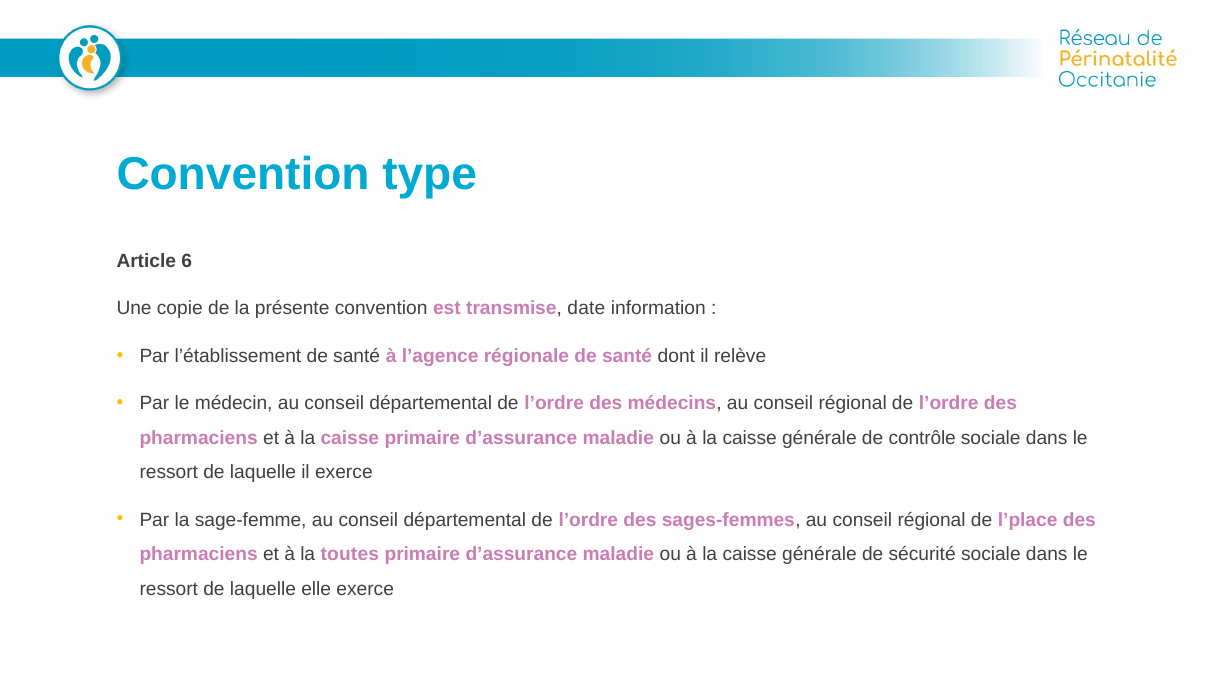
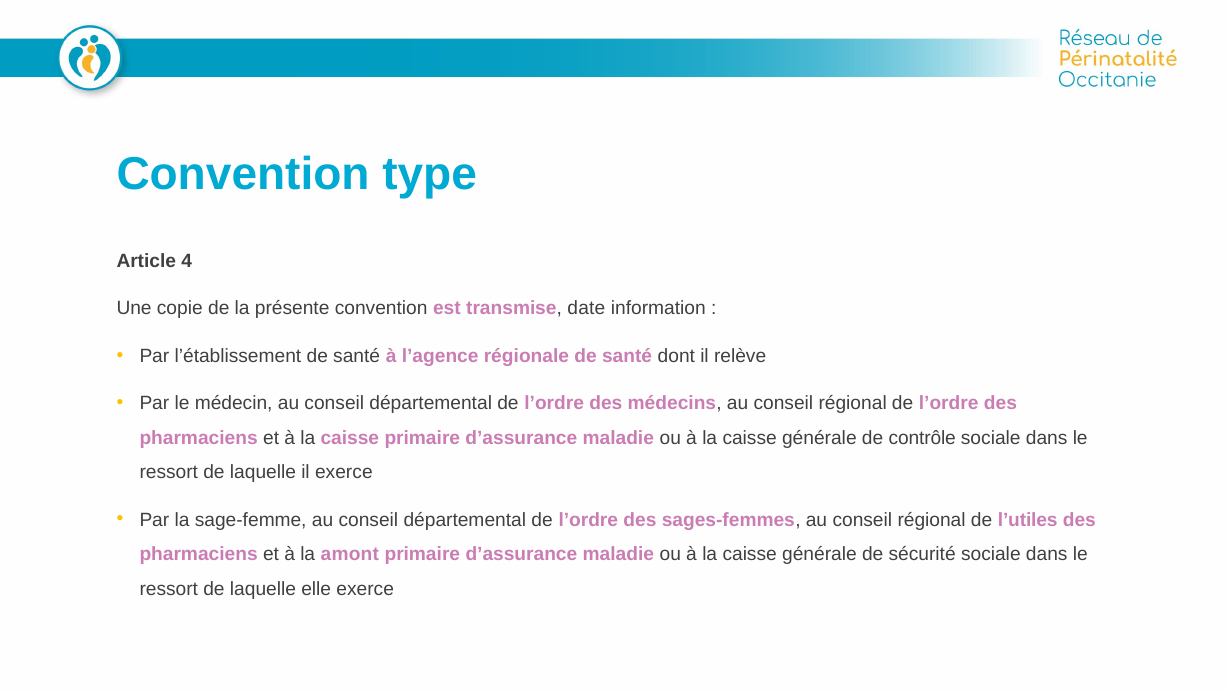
6: 6 -> 4
l’place: l’place -> l’utiles
toutes: toutes -> amont
